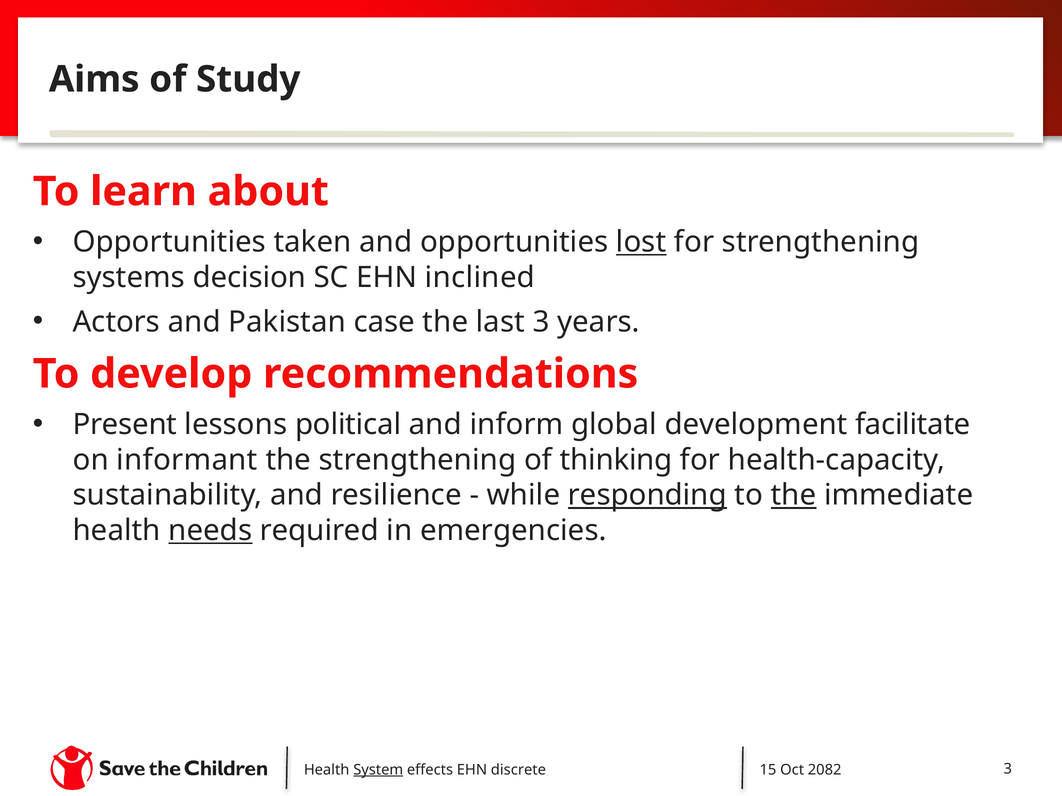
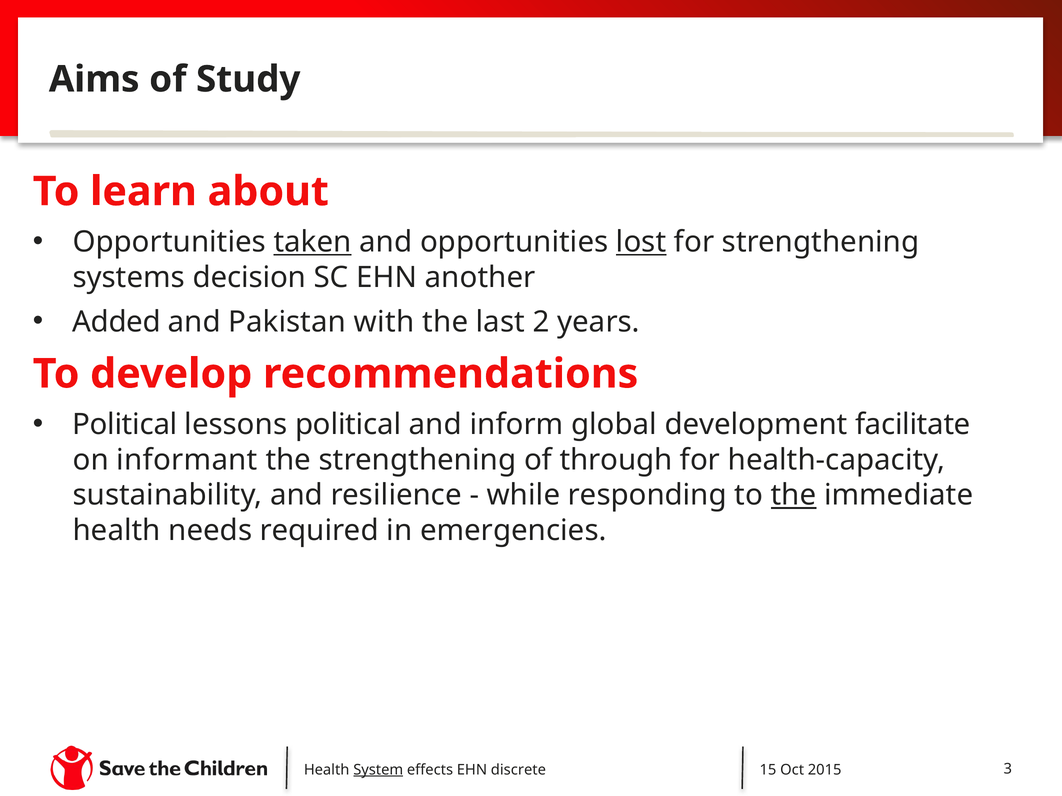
taken underline: none -> present
inclined: inclined -> another
Actors: Actors -> Added
case: case -> with
last 3: 3 -> 2
Present at (125, 425): Present -> Political
thinking: thinking -> through
responding underline: present -> none
needs underline: present -> none
2082: 2082 -> 2015
